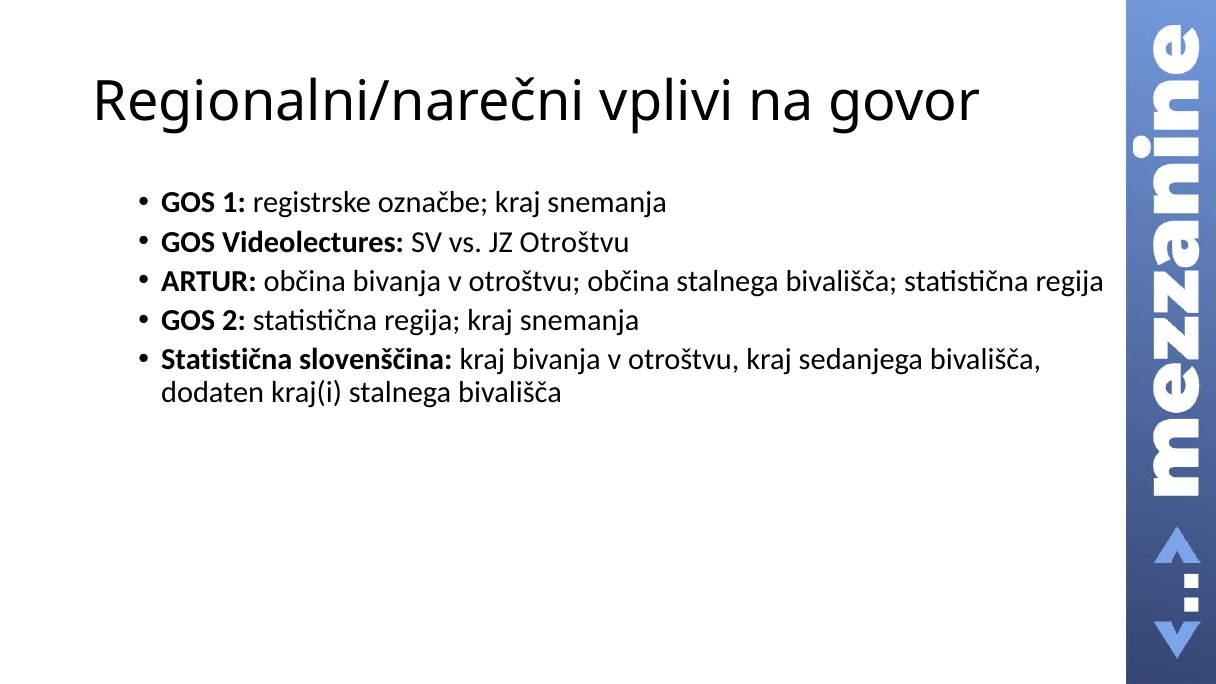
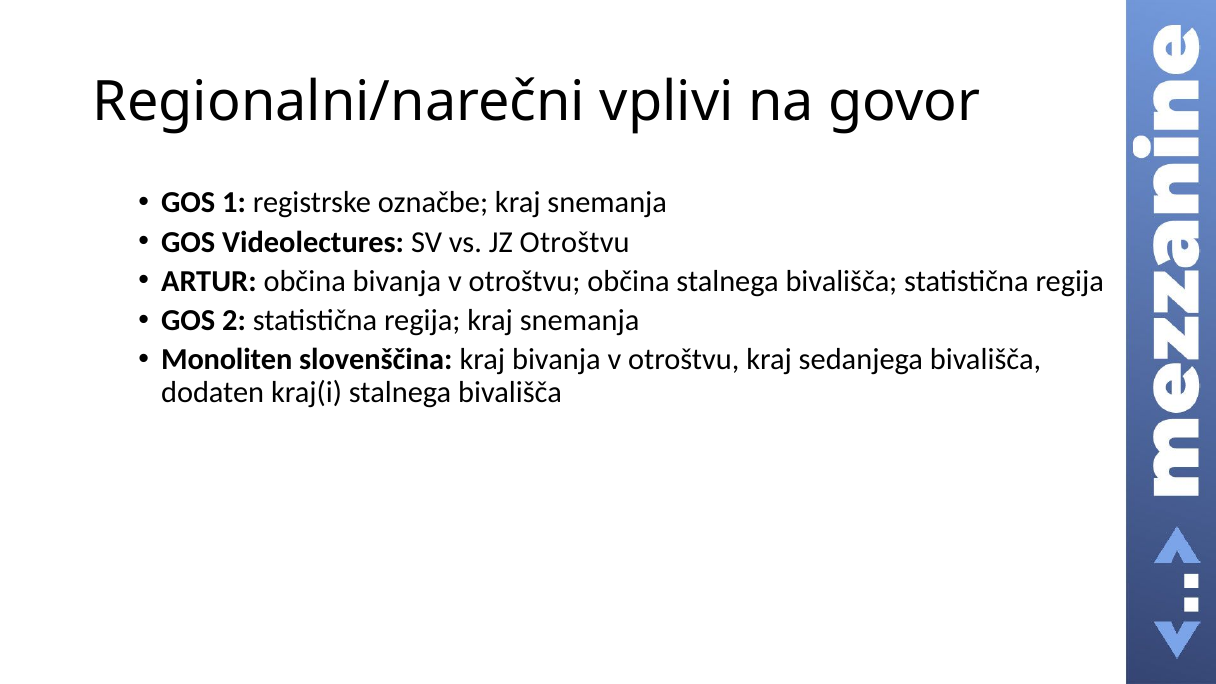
Statistična at (227, 359): Statistična -> Monoliten
